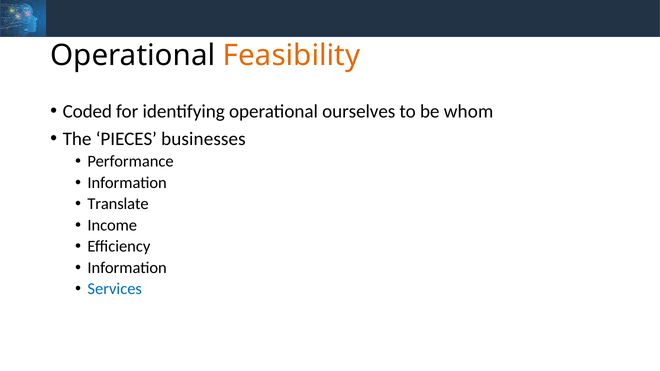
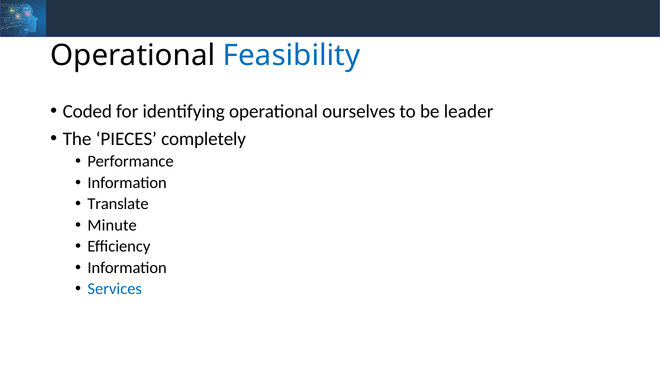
Feasibility colour: orange -> blue
whom: whom -> leader
businesses: businesses -> completely
Income: Income -> Minute
